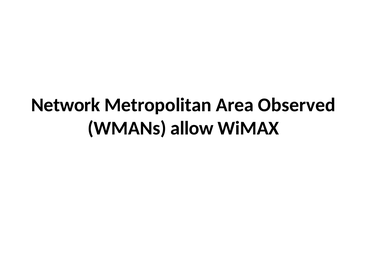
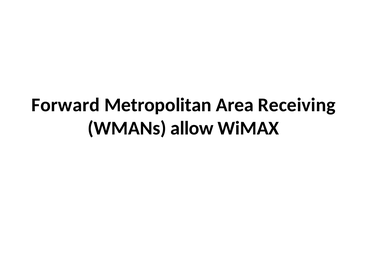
Network: Network -> Forward
Observed: Observed -> Receiving
